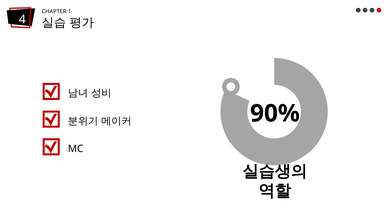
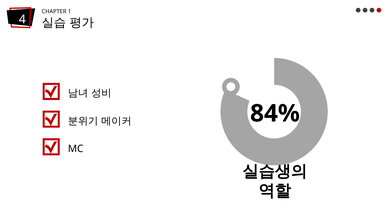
90%: 90% -> 84%
